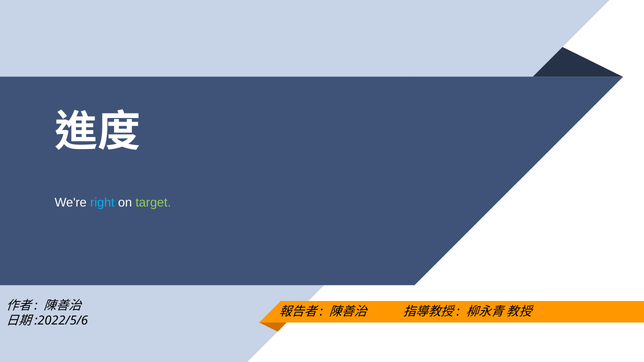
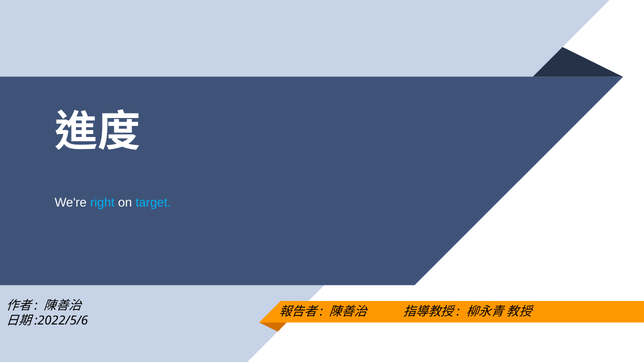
target colour: light green -> light blue
